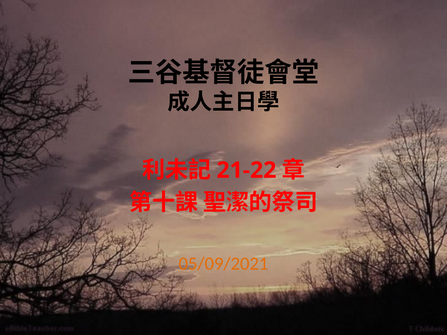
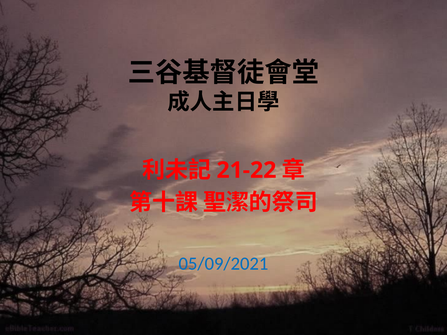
05/09/2021 colour: orange -> blue
